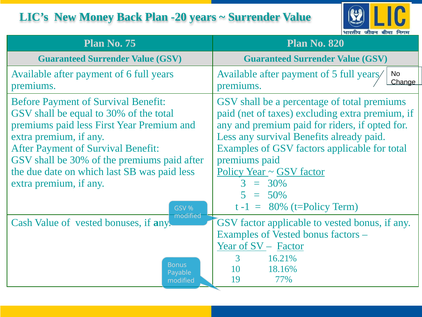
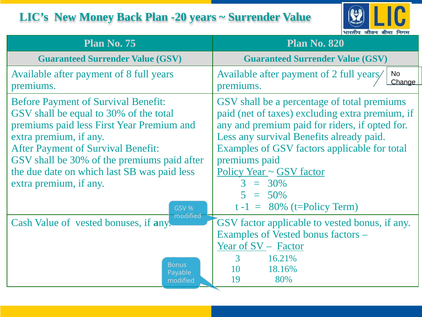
6: 6 -> 8
of 5: 5 -> 2
19 77%: 77% -> 80%
